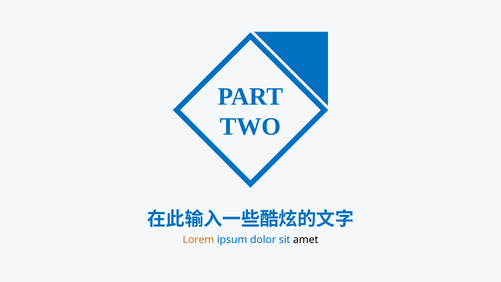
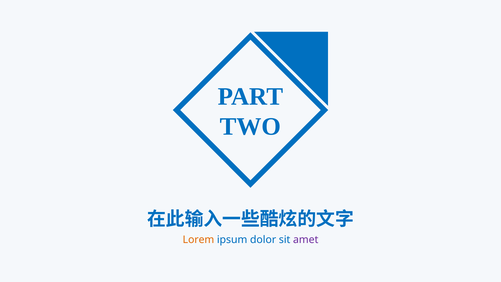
amet colour: black -> purple
